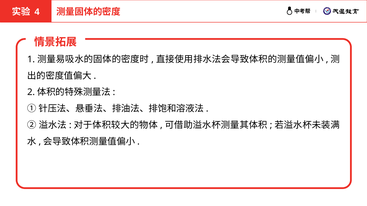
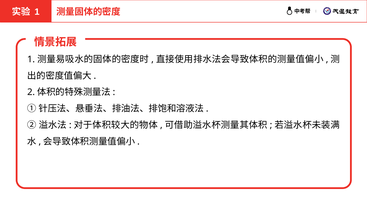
4 at (37, 12): 4 -> 1
